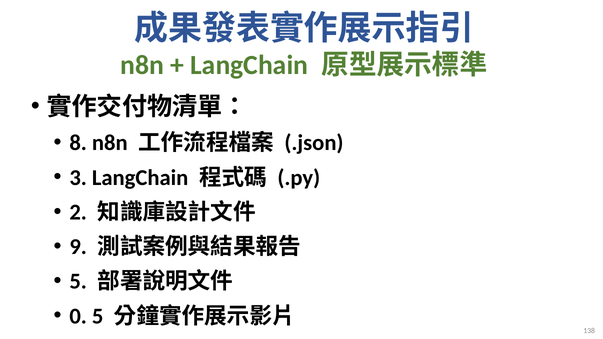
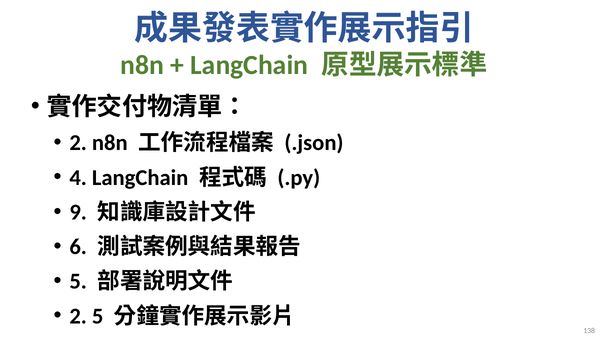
8 at (78, 143): 8 -> 2
3: 3 -> 4
2: 2 -> 9
9: 9 -> 6
0 at (78, 316): 0 -> 2
